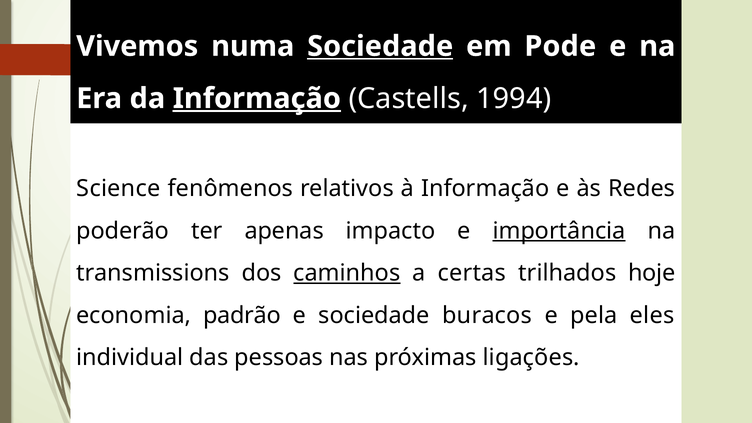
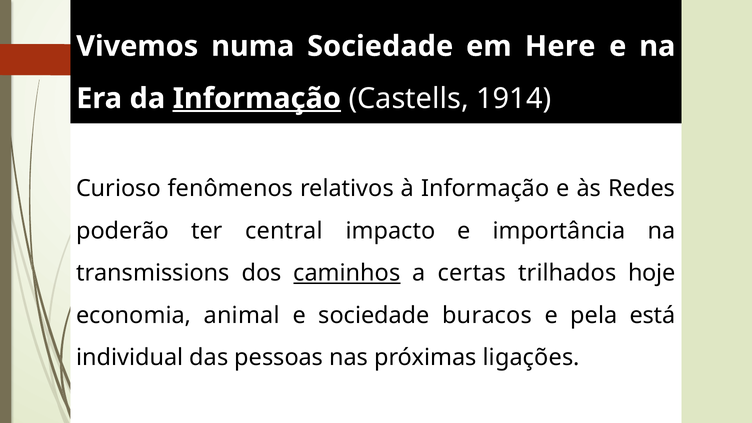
Sociedade at (380, 46) underline: present -> none
Pode: Pode -> Here
1994: 1994 -> 1914
Science: Science -> Curioso
apenas: apenas -> central
importância underline: present -> none
padrão: padrão -> animal
eles: eles -> está
